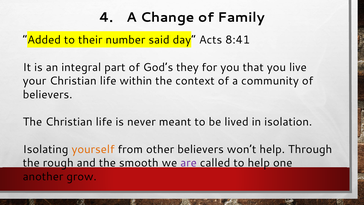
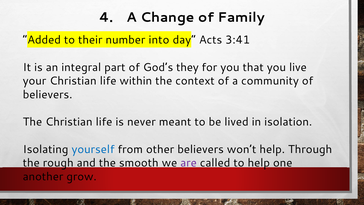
said: said -> into
8:41: 8:41 -> 3:41
yourself colour: orange -> blue
